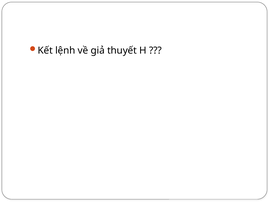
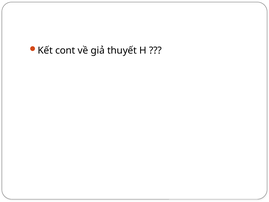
lệnh: lệnh -> cont
